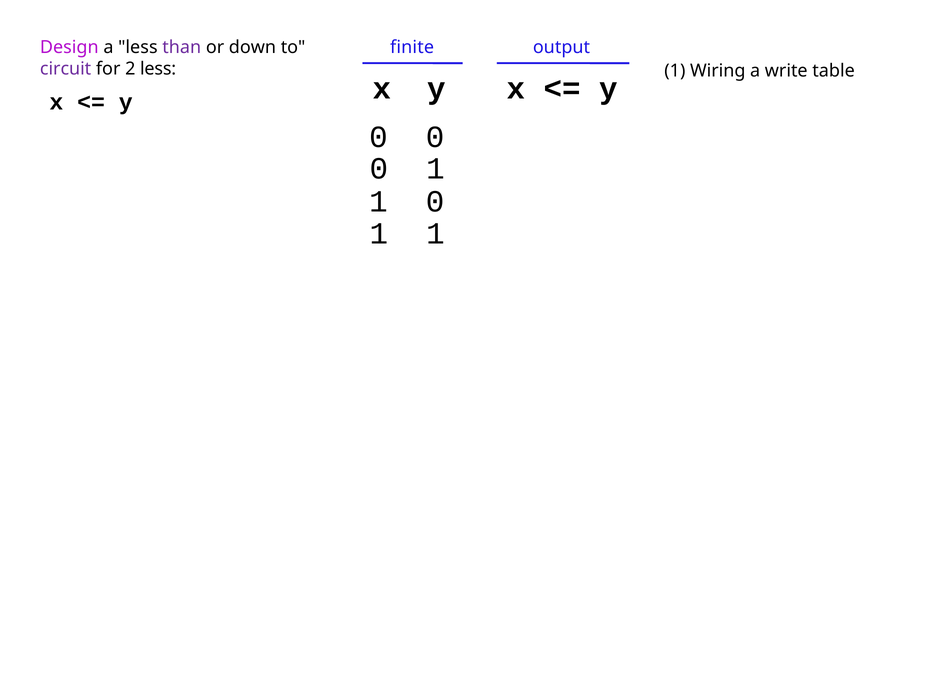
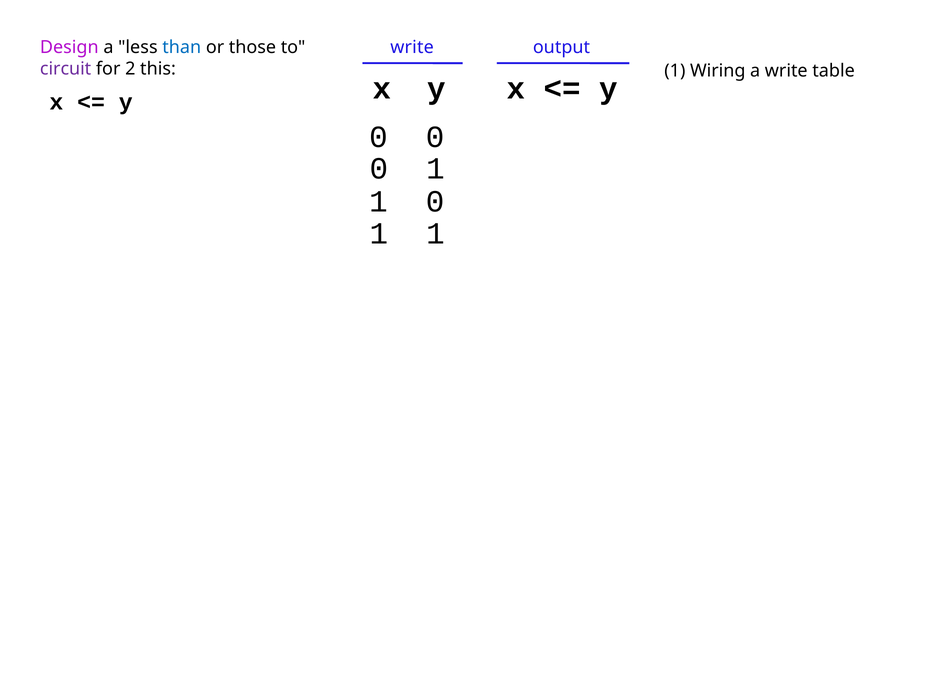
than colour: purple -> blue
down: down -> those
finite at (412, 47): finite -> write
2 less: less -> this
